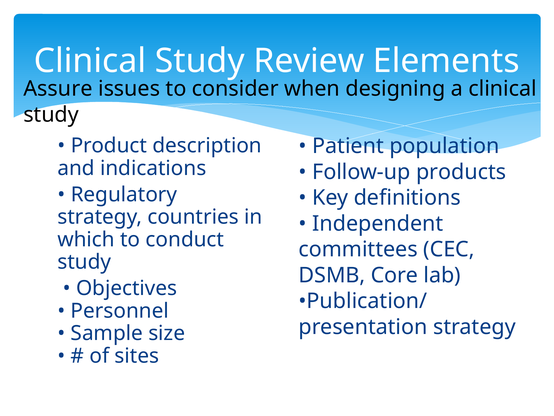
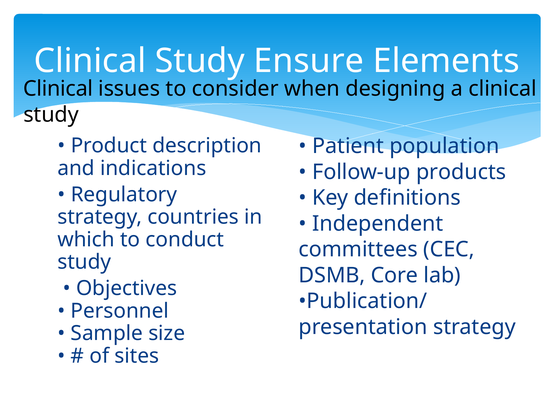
Review: Review -> Ensure
Assure at (58, 89): Assure -> Clinical
